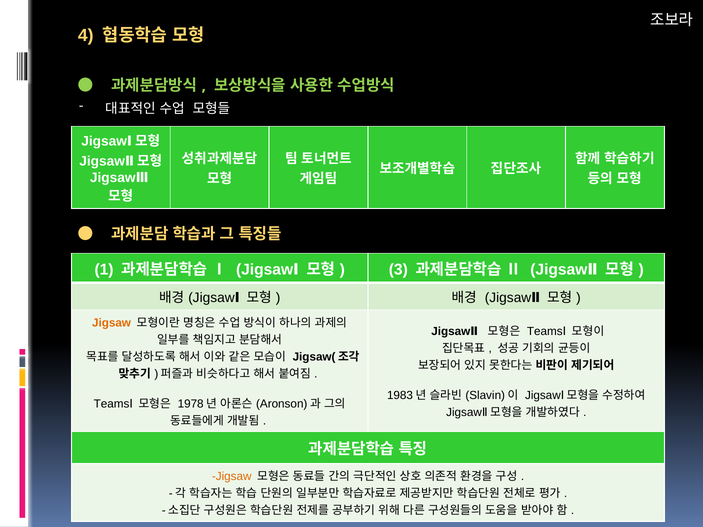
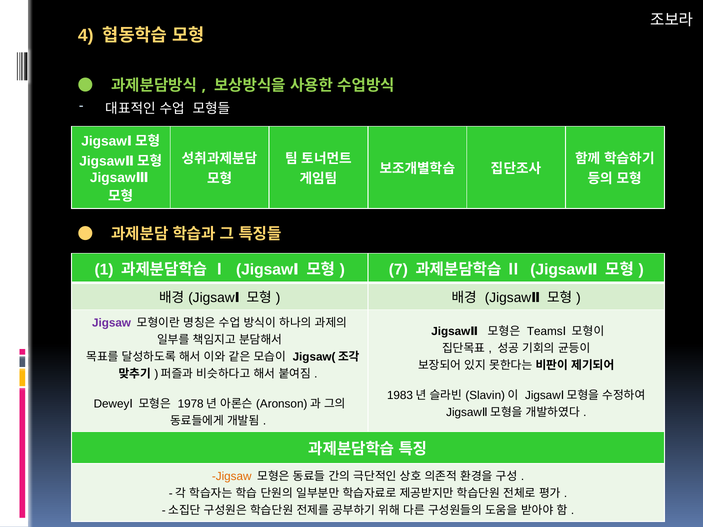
3: 3 -> 7
Jigsaw at (111, 323) colour: orange -> purple
Teams at (112, 404): Teams -> Dewey
